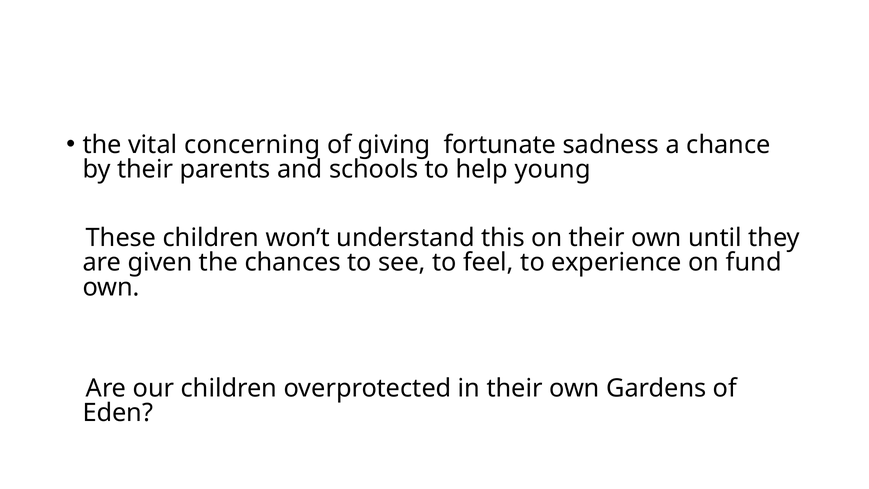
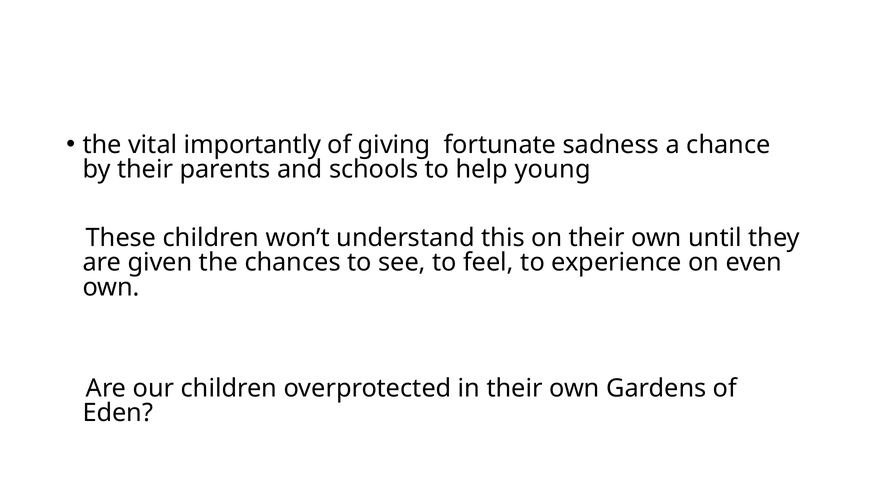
concerning: concerning -> importantly
fund: fund -> even
